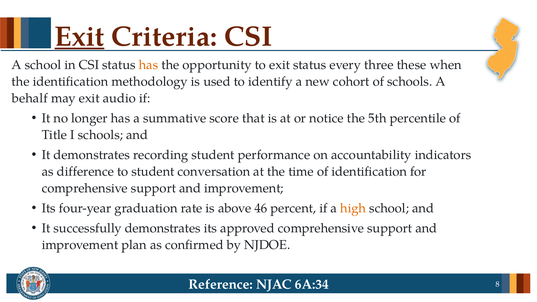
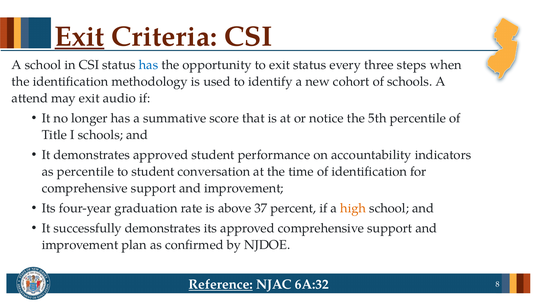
has at (148, 65) colour: orange -> blue
these: these -> steps
behalf: behalf -> attend
demonstrates recording: recording -> approved
as difference: difference -> percentile
46: 46 -> 37
Reference underline: none -> present
6A:34: 6A:34 -> 6A:32
